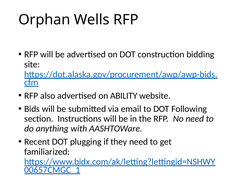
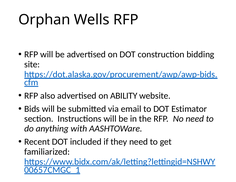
Following: Following -> Estimator
plugging: plugging -> included
